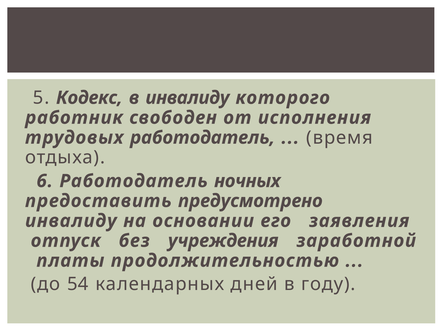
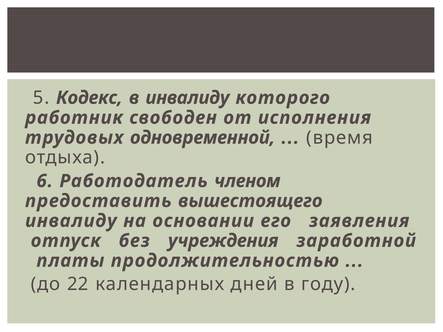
трудовых работодатель: работодатель -> одновременной
ночных: ночных -> членом
предусмотрено: предусмотрено -> вышестоящего
54: 54 -> 22
